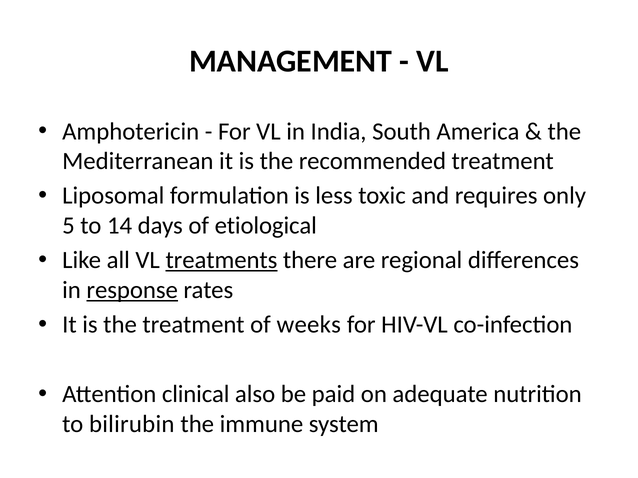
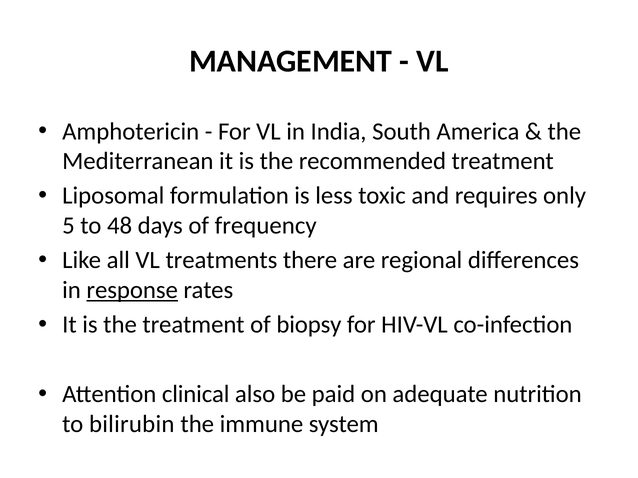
14: 14 -> 48
etiological: etiological -> frequency
treatments underline: present -> none
weeks: weeks -> biopsy
